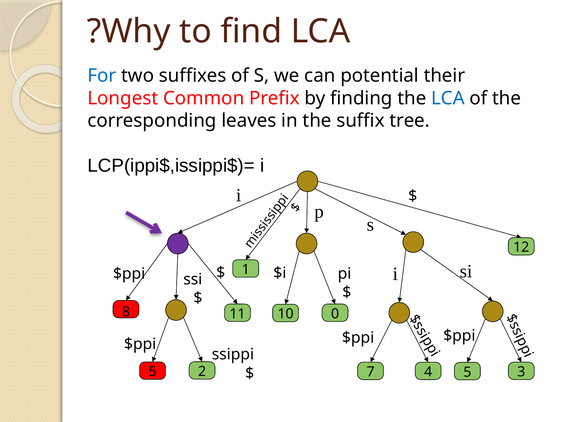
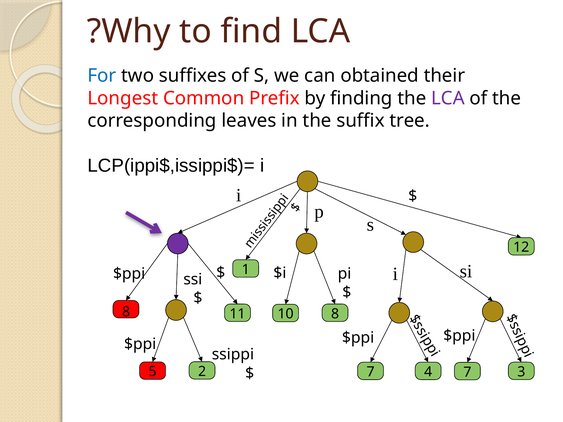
potential: potential -> obtained
LCA at (448, 98) colour: blue -> purple
10 0: 0 -> 8
4 5: 5 -> 7
